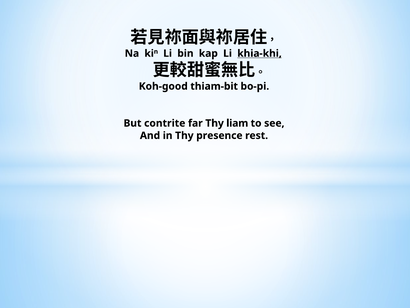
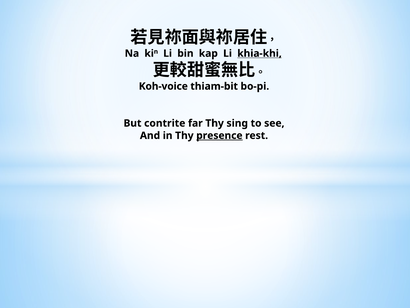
Koh-good: Koh-good -> Koh-voice
liam: liam -> sing
presence underline: none -> present
